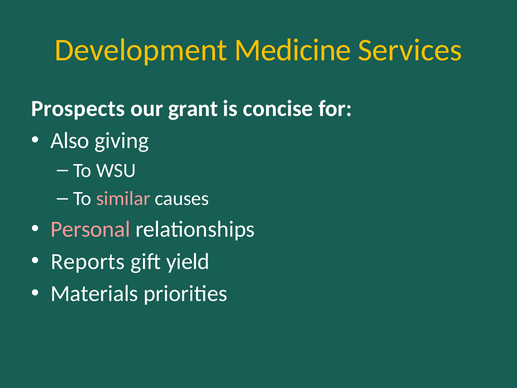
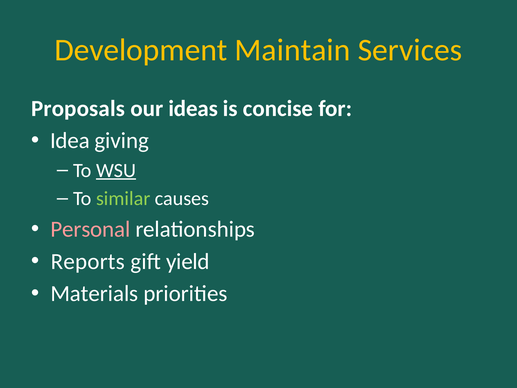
Medicine: Medicine -> Maintain
Prospects: Prospects -> Proposals
grant: grant -> ideas
Also: Also -> Idea
WSU underline: none -> present
similar colour: pink -> light green
